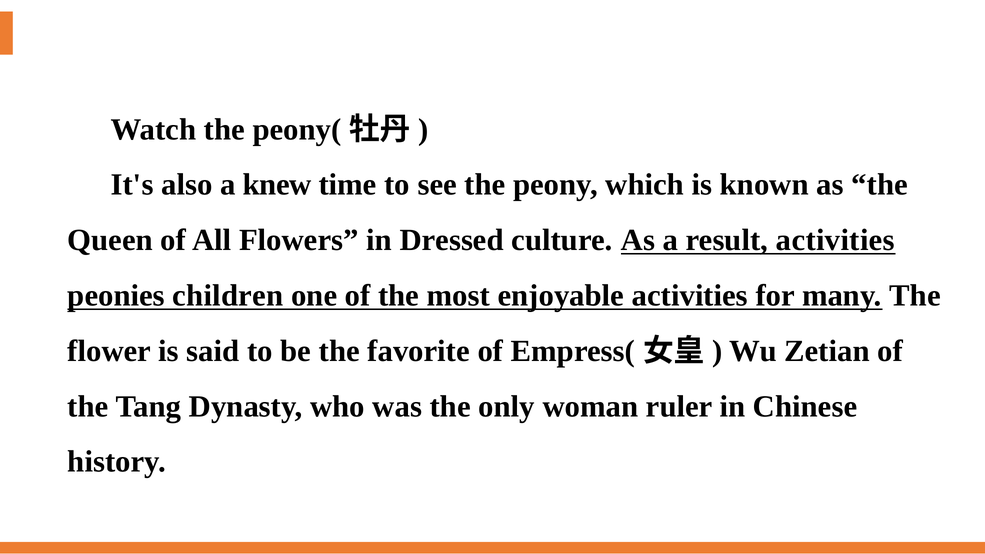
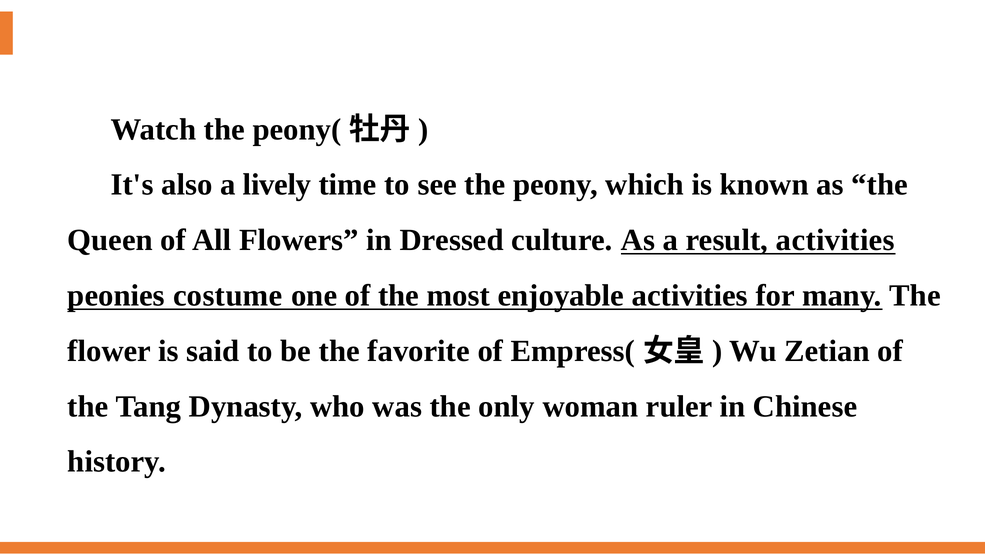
knew: knew -> lively
children: children -> costume
